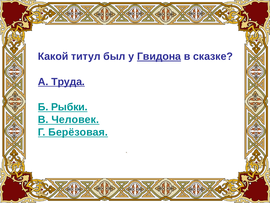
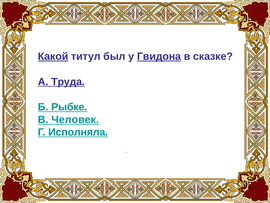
Какой underline: none -> present
Рыбки: Рыбки -> Рыбке
Берёзовая: Берёзовая -> Исполняла
